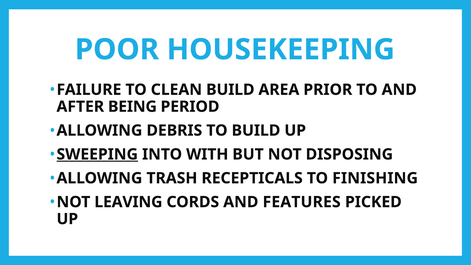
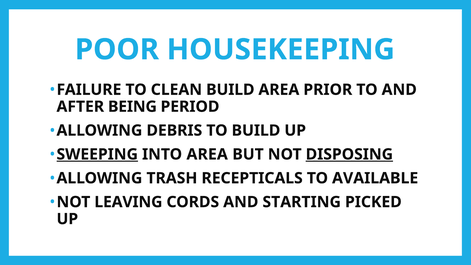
INTO WITH: WITH -> AREA
DISPOSING underline: none -> present
FINISHING: FINISHING -> AVAILABLE
FEATURES: FEATURES -> STARTING
